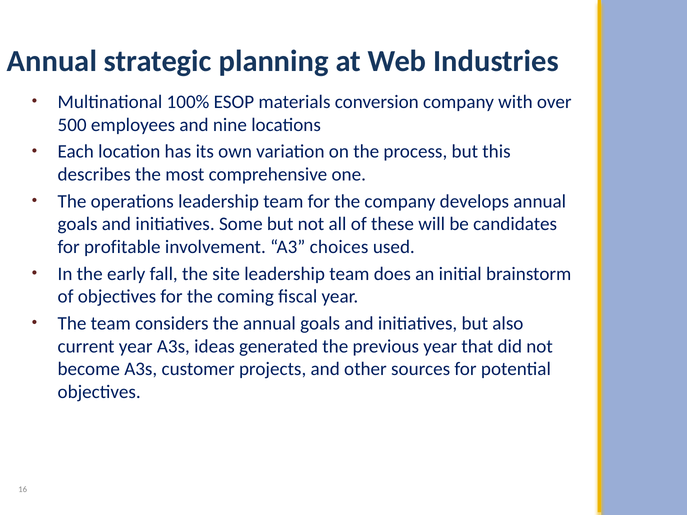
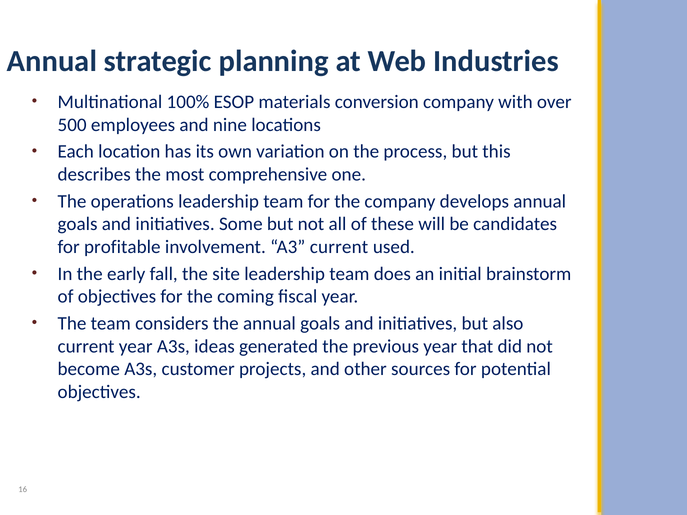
A3 choices: choices -> current
